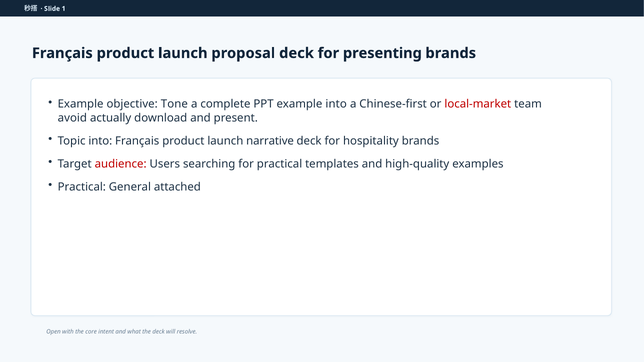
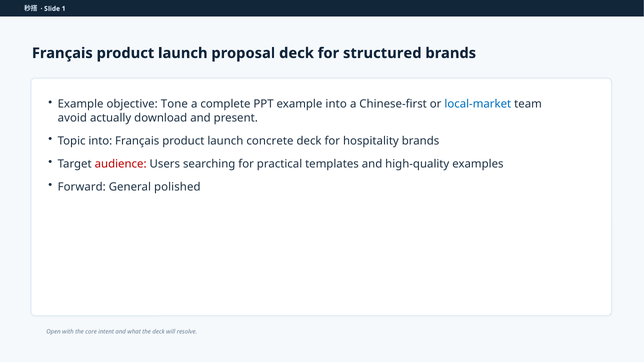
presenting: presenting -> structured
local-market colour: red -> blue
narrative: narrative -> concrete
Practical at (82, 187): Practical -> Forward
attached: attached -> polished
